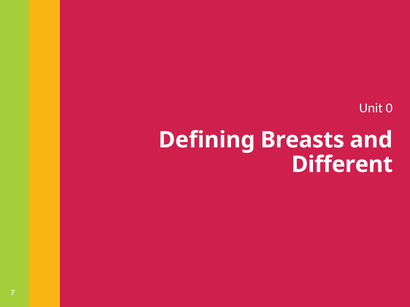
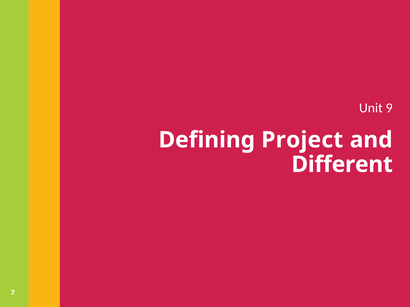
0: 0 -> 9
Breasts: Breasts -> Project
